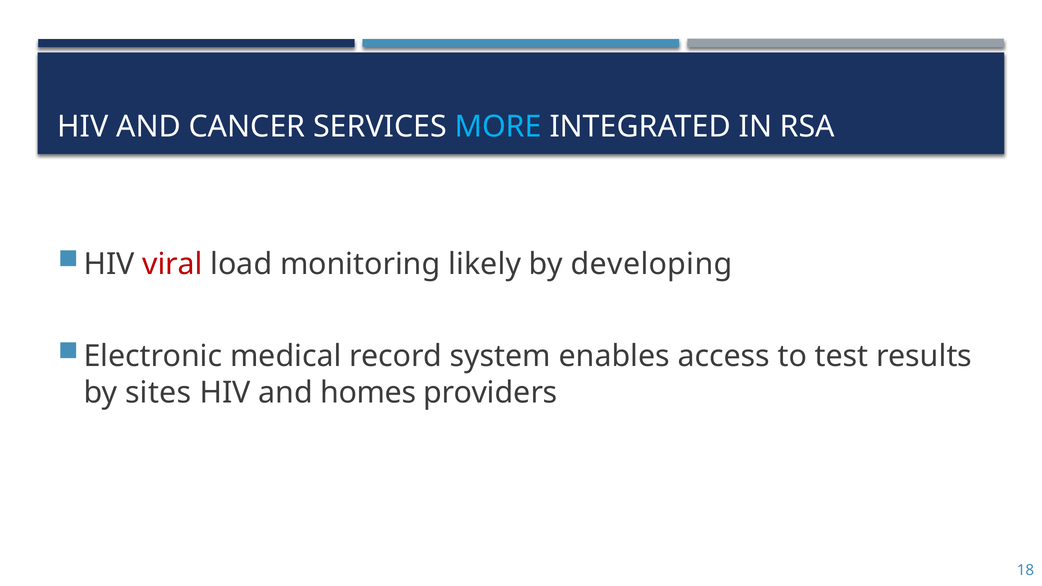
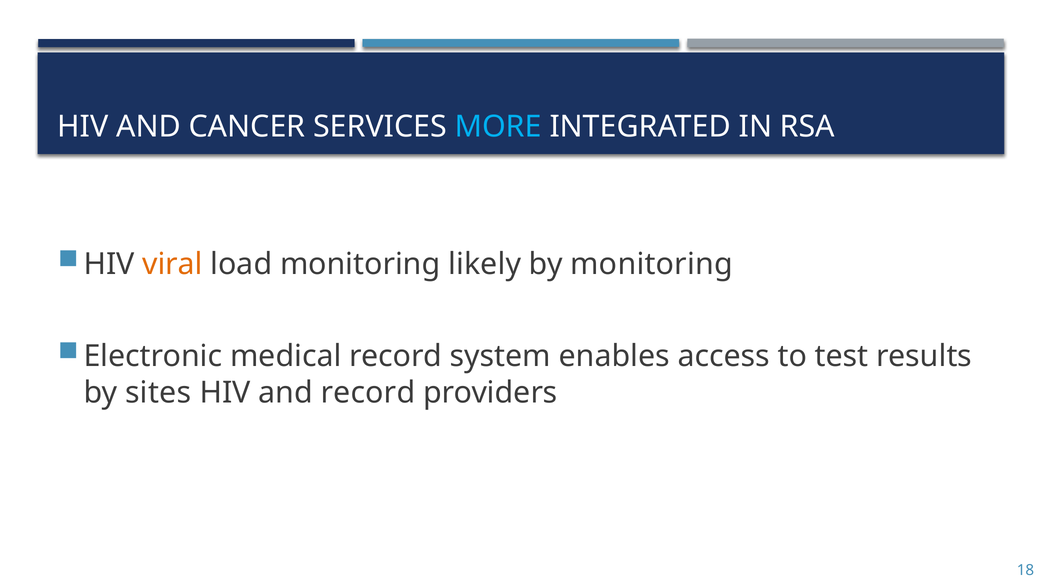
viral colour: red -> orange
by developing: developing -> monitoring
and homes: homes -> record
